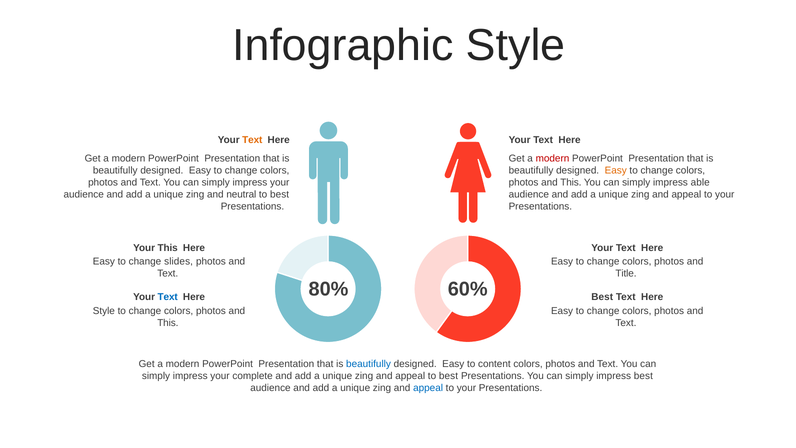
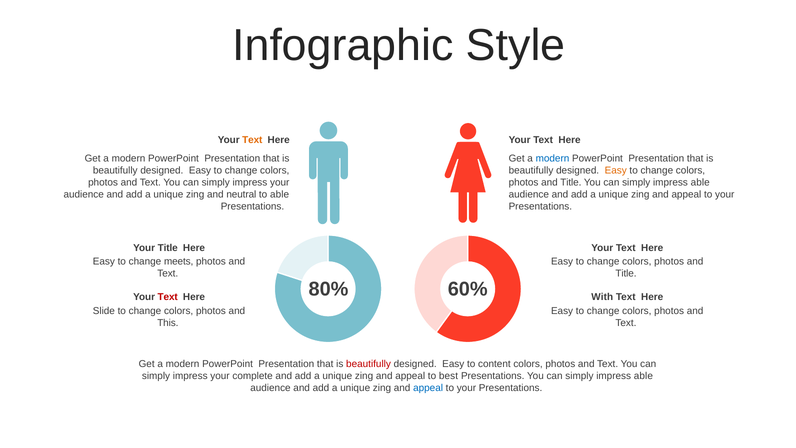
modern at (552, 158) colour: red -> blue
This at (571, 182): This -> Title
best at (280, 194): best -> able
Your This: This -> Title
slides: slides -> meets
Text at (168, 297) colour: blue -> red
Best at (602, 297): Best -> With
Style at (104, 311): Style -> Slide
beautifully at (369, 364) colour: blue -> red
best at (643, 376): best -> able
